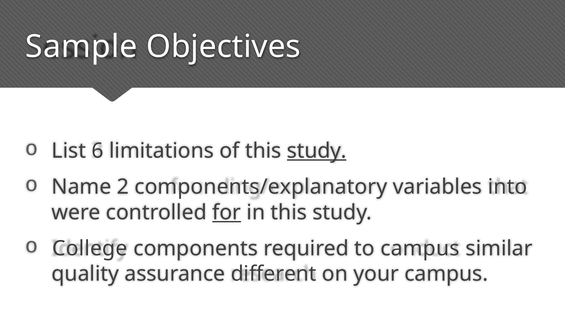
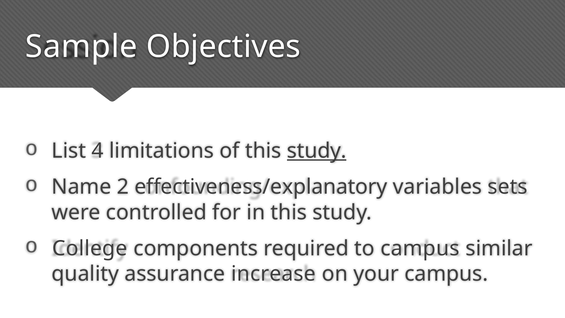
6: 6 -> 4
components/explanatory: components/explanatory -> effectiveness/explanatory
into: into -> sets
for underline: present -> none
different: different -> increase
